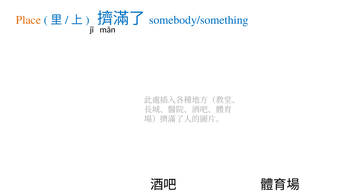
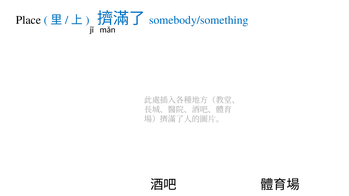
Place colour: orange -> black
